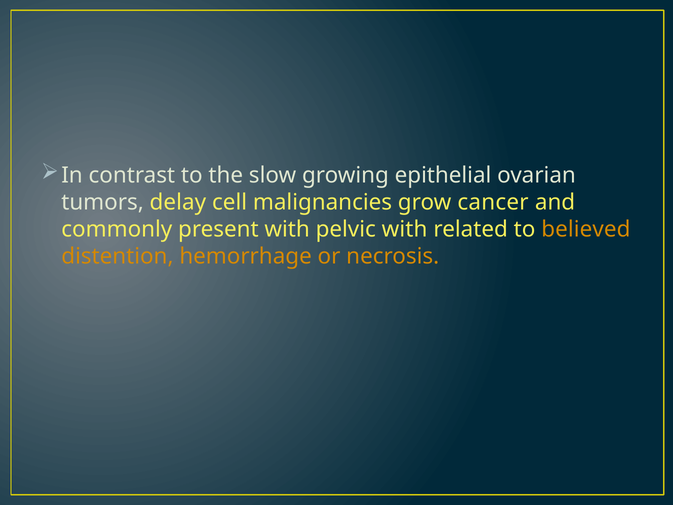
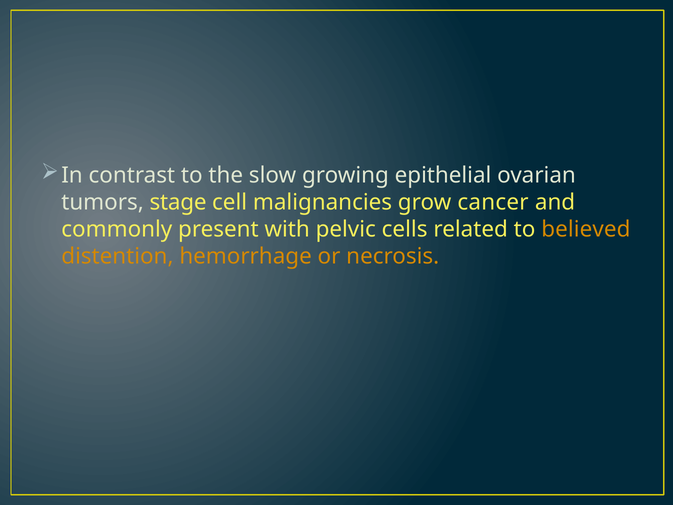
delay: delay -> stage
pelvic with: with -> cells
